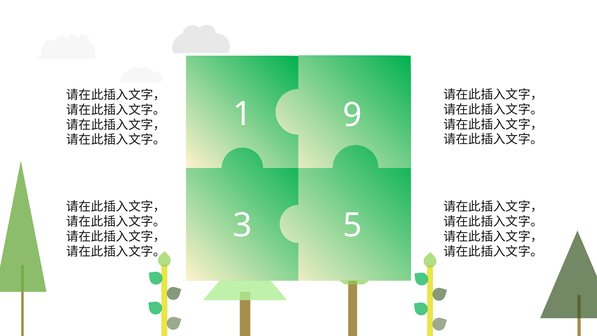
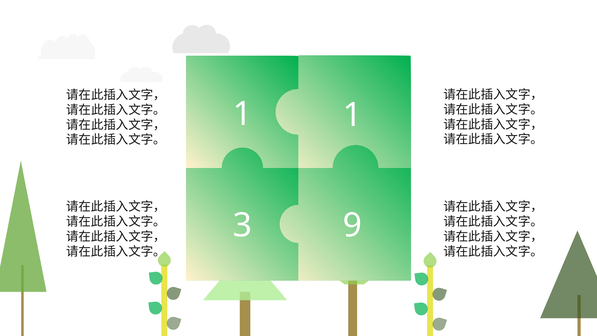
1 9: 9 -> 1
5: 5 -> 9
